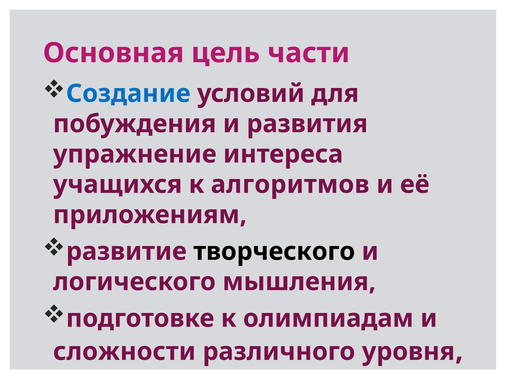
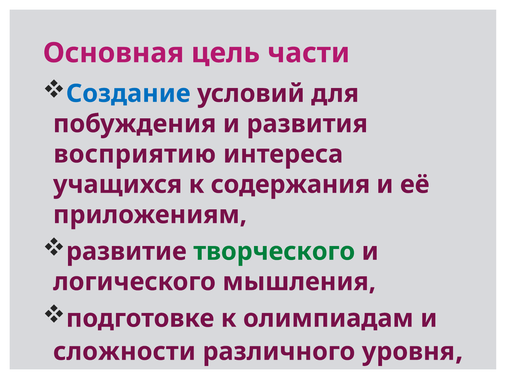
упражнение: упражнение -> восприятию
алгоритмов: алгоритмов -> содержания
творческого colour: black -> green
